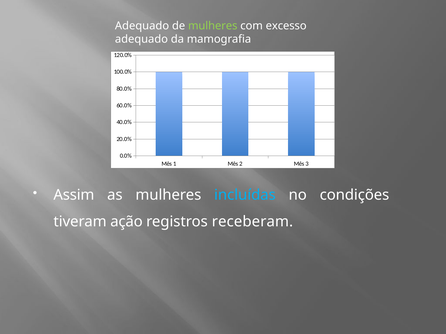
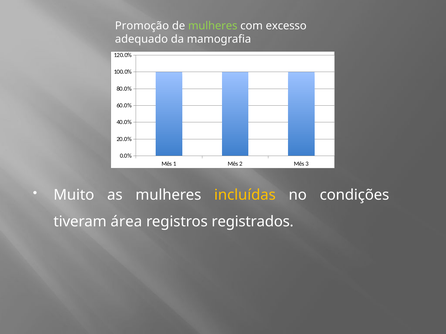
Adequado at (142, 26): Adequado -> Promoção
Assim: Assim -> Muito
incluídas colour: light blue -> yellow
ação: ação -> área
receberam: receberam -> registrados
